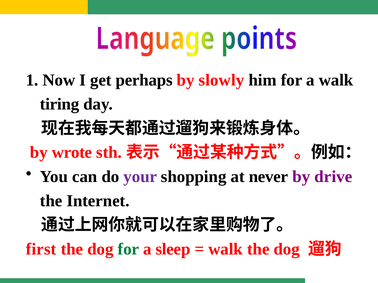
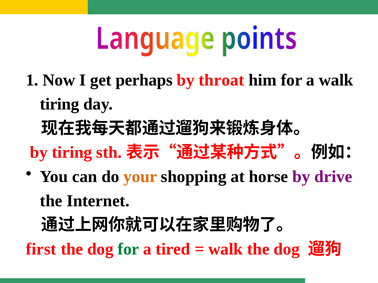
slowly: slowly -> throat
by wrote: wrote -> tiring
your colour: purple -> orange
never: never -> horse
sleep: sleep -> tired
